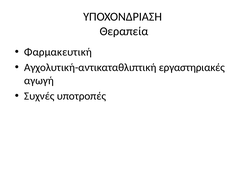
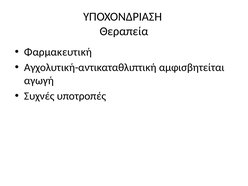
εργαστηριακές: εργαστηριακές -> αμφισβητείται
